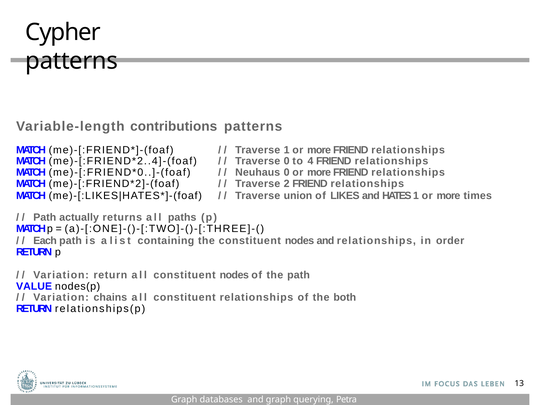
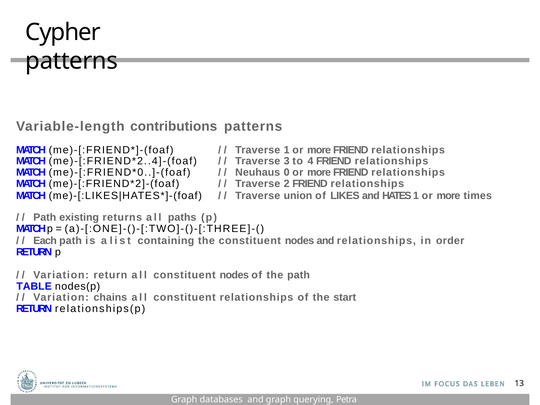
Traverse 0: 0 -> 3
actually: actually -> existing
VALUE: VALUE -> TABLE
both: both -> start
